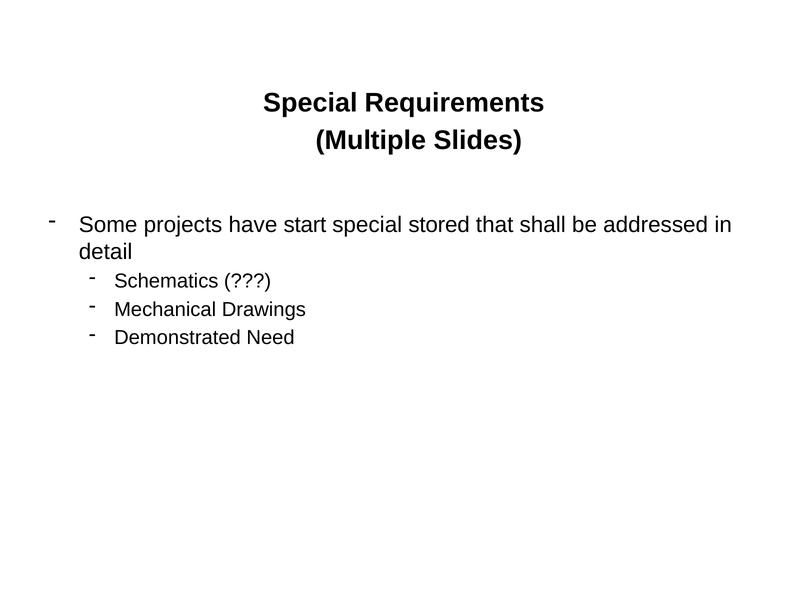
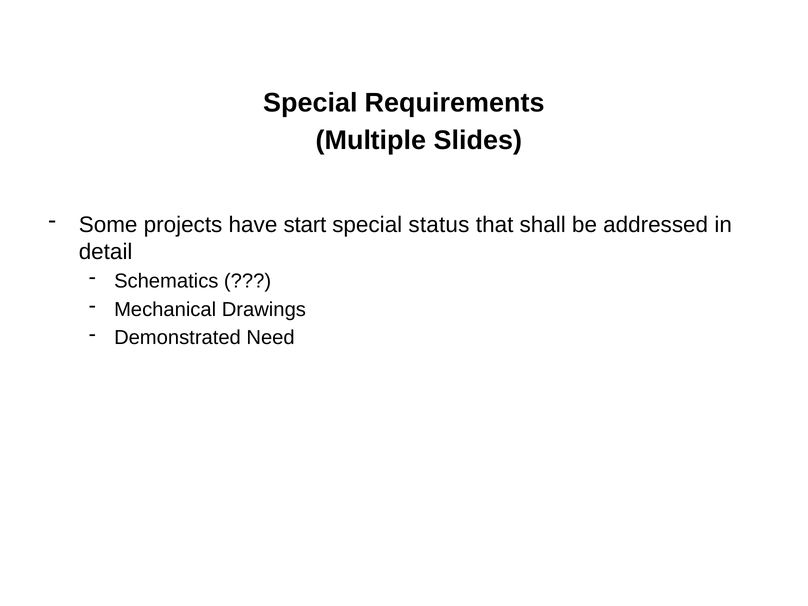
stored: stored -> status
